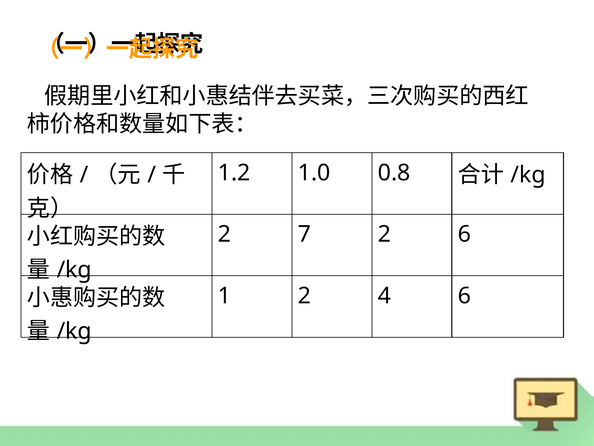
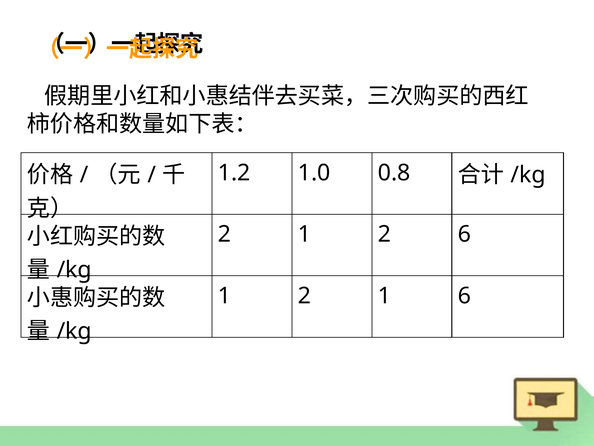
7 at (304, 234): 7 -> 1
1 2 4: 4 -> 1
